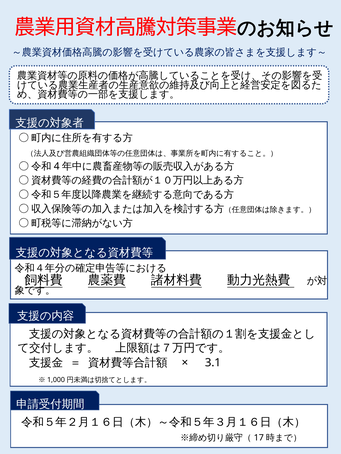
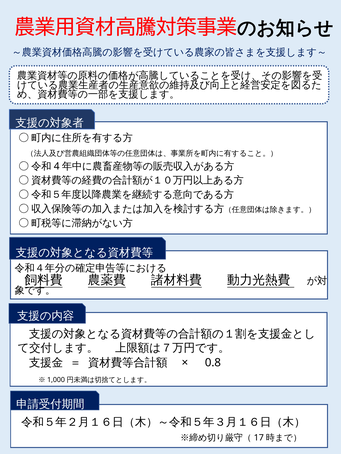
3.1: 3.1 -> 0.8
